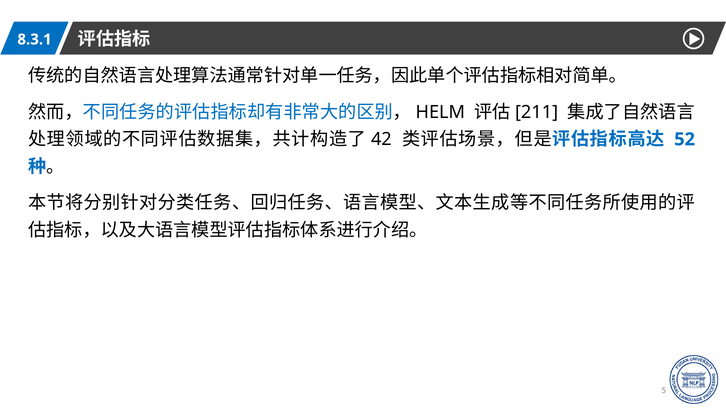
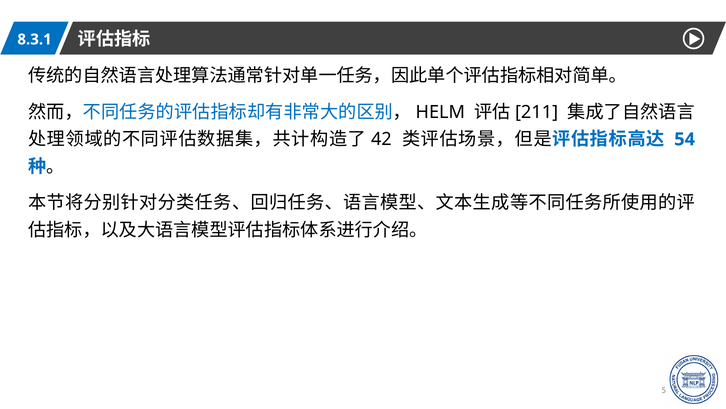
52 at (685, 139): 52 -> 54
